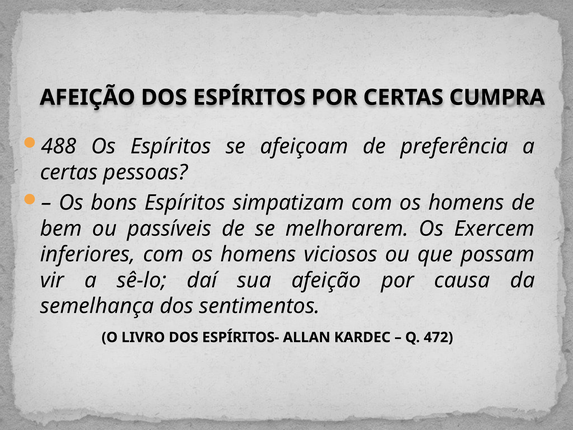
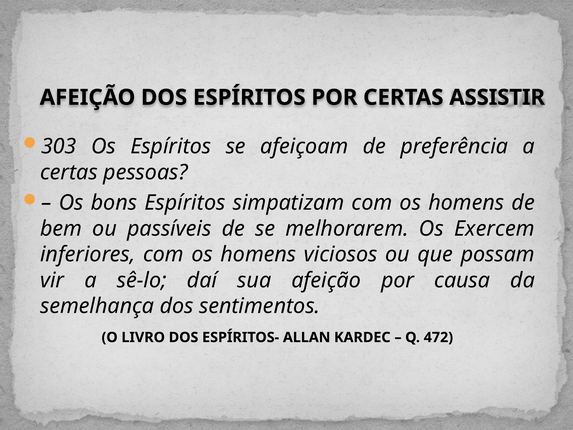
CUMPRA: CUMPRA -> ASSISTIR
488: 488 -> 303
